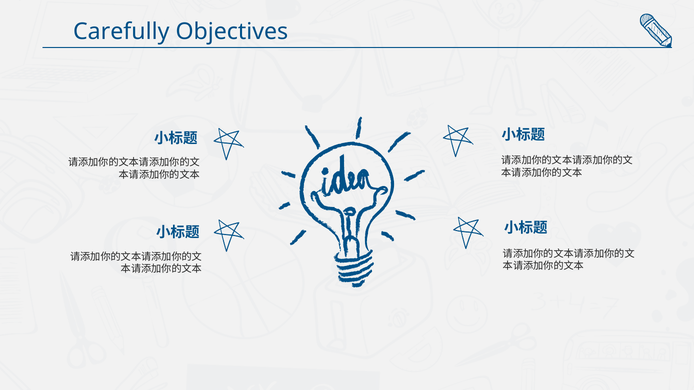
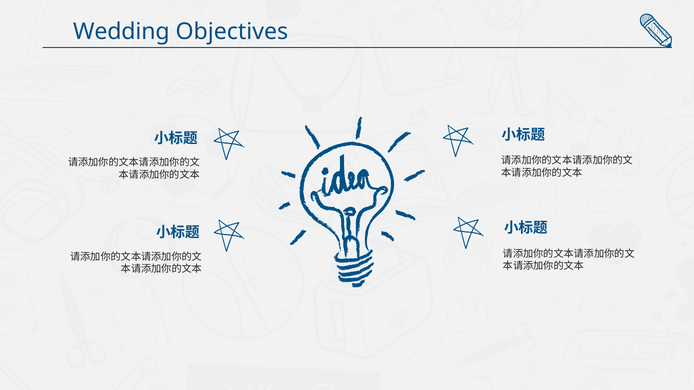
Carefully: Carefully -> Wedding
